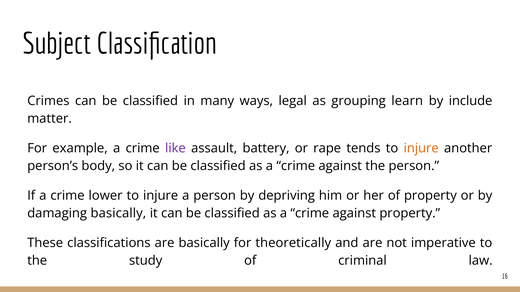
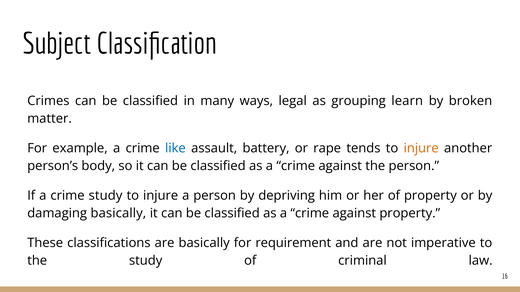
include: include -> broken
like colour: purple -> blue
crime lower: lower -> study
theoretically: theoretically -> requirement
